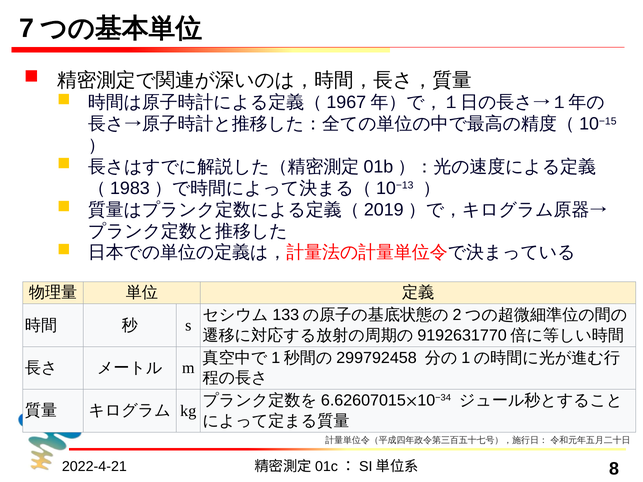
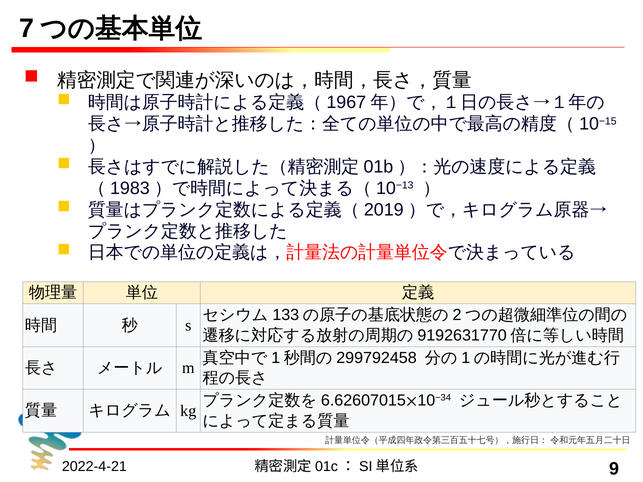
8: 8 -> 9
